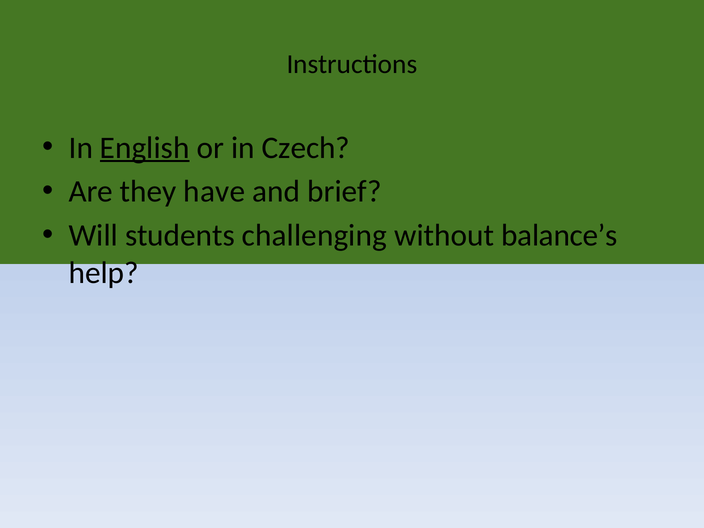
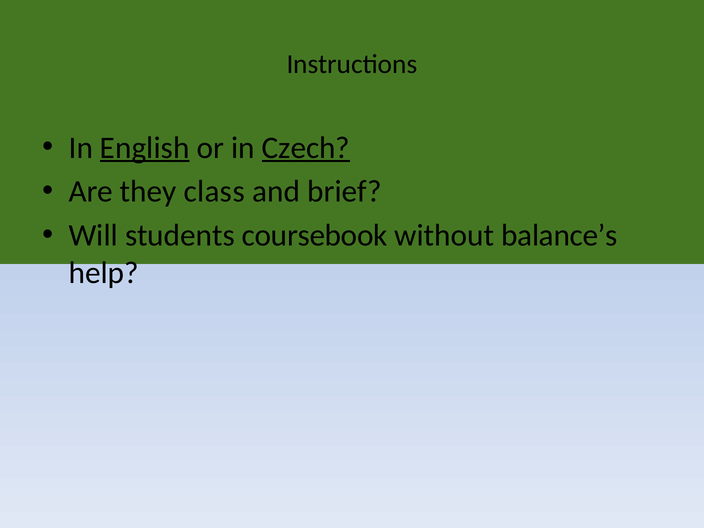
Czech underline: none -> present
have: have -> class
challenging: challenging -> coursebook
